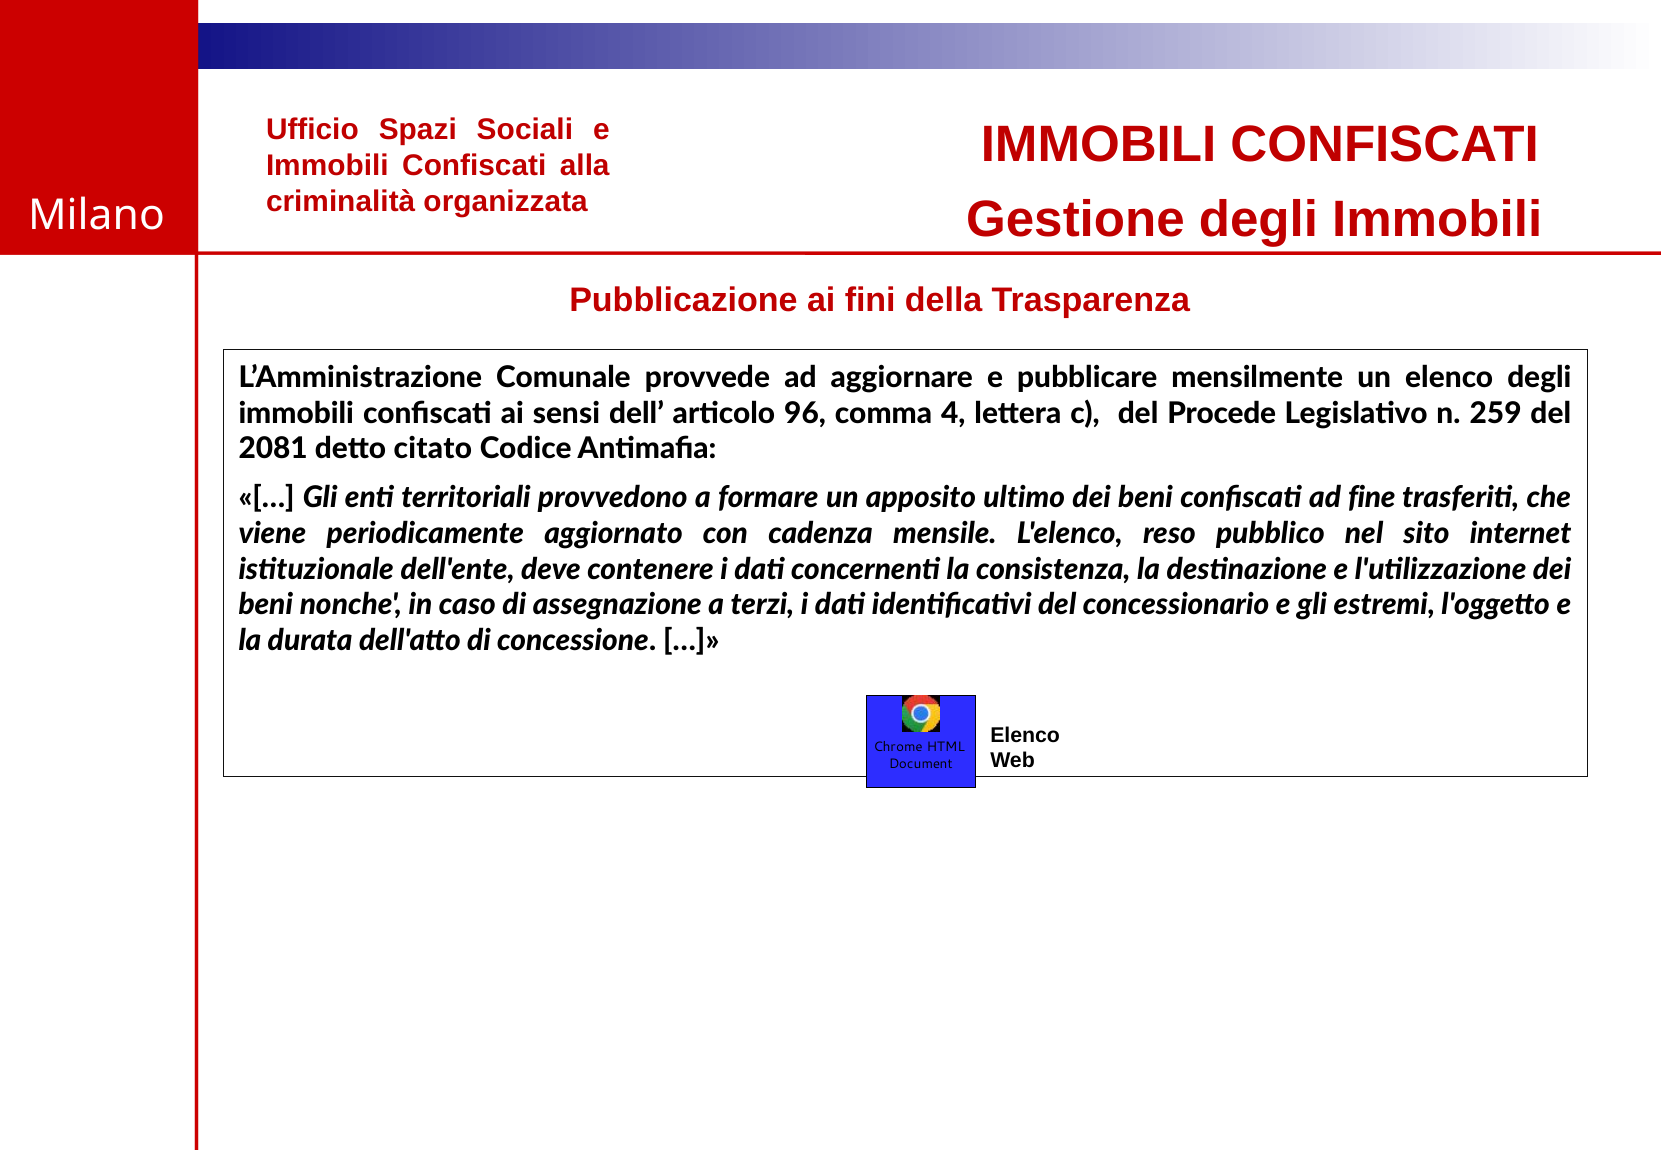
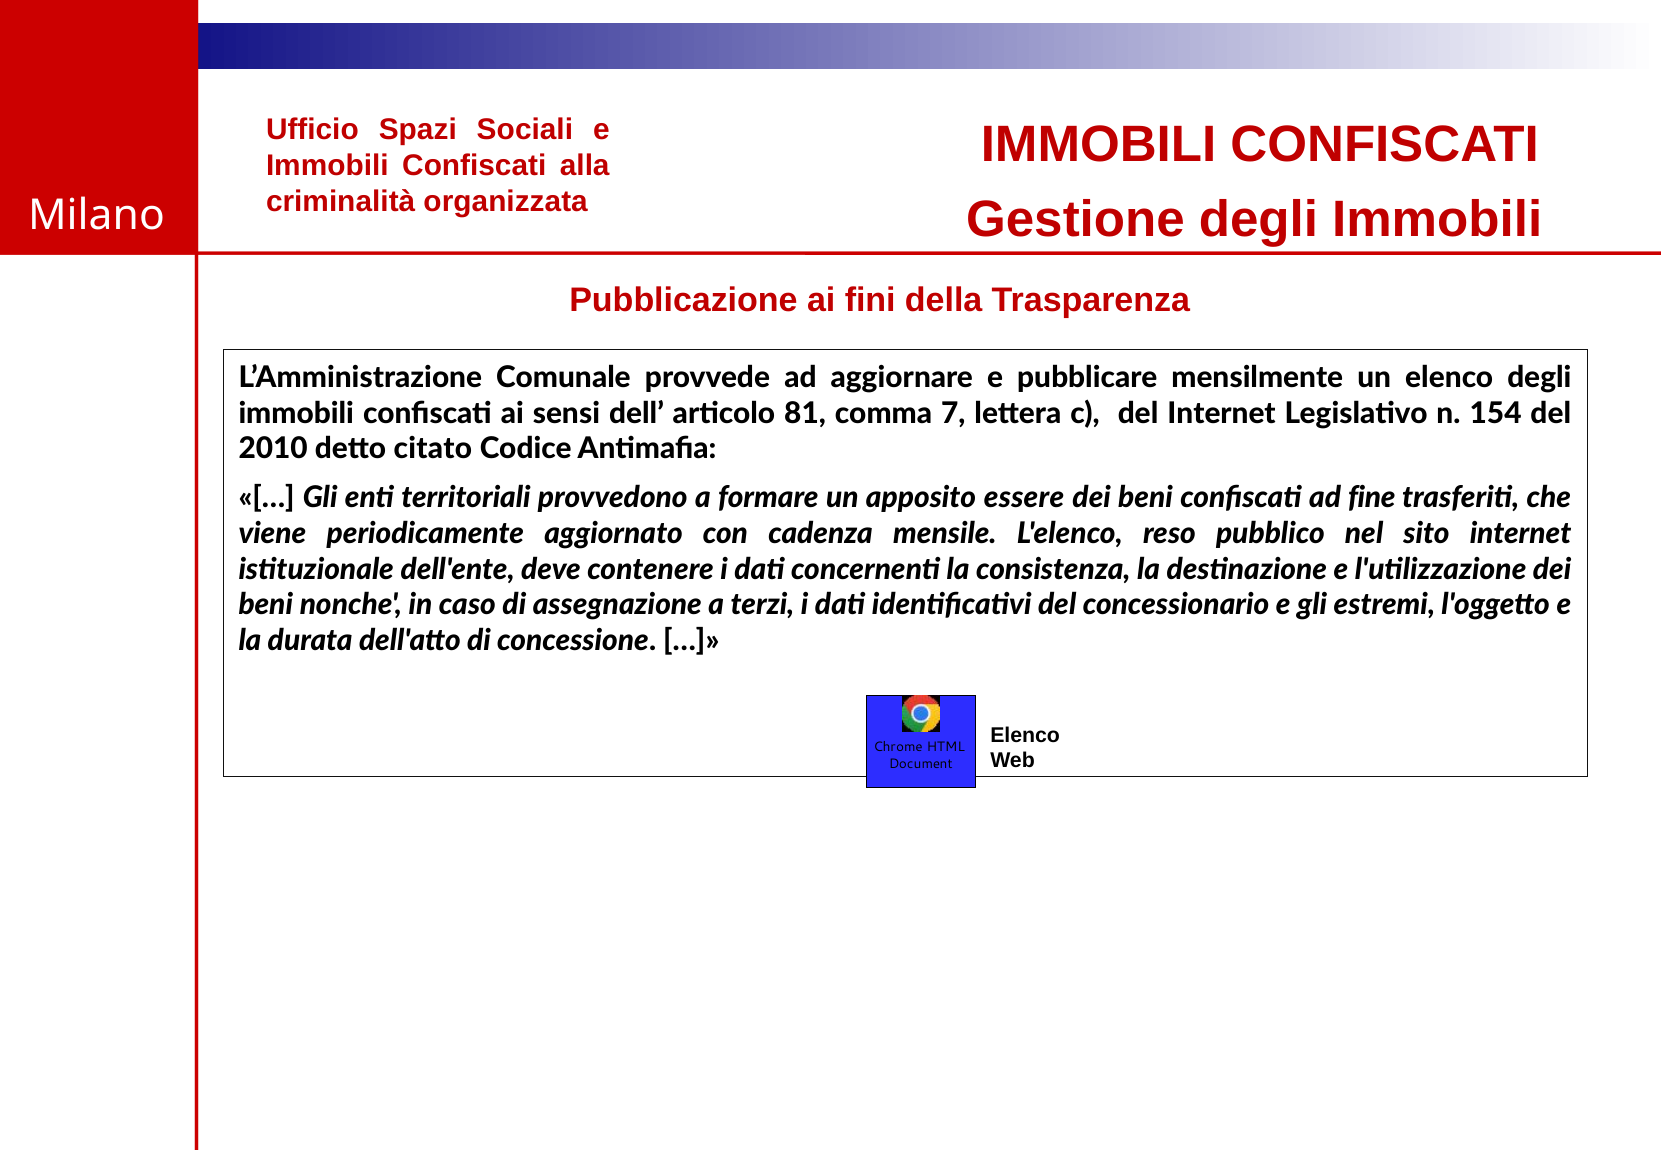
96: 96 -> 81
4: 4 -> 7
del Procede: Procede -> Internet
259: 259 -> 154
2081: 2081 -> 2010
ultimo: ultimo -> essere
